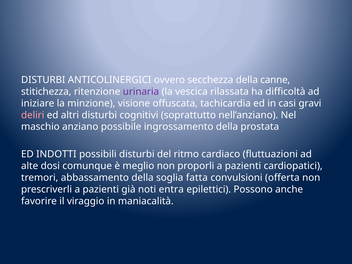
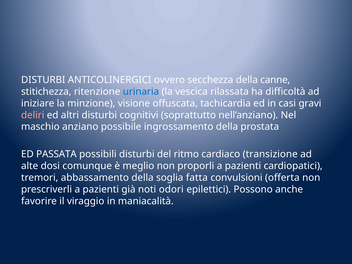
urinaria colour: purple -> blue
INDOTTI: INDOTTI -> PASSATA
fluttuazioni: fluttuazioni -> transizione
entra: entra -> odori
